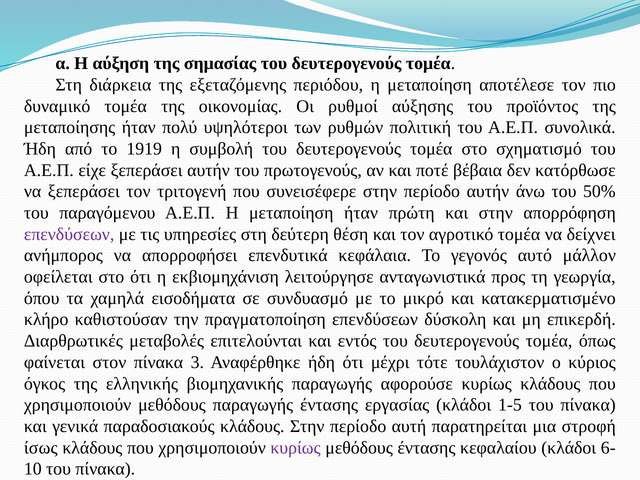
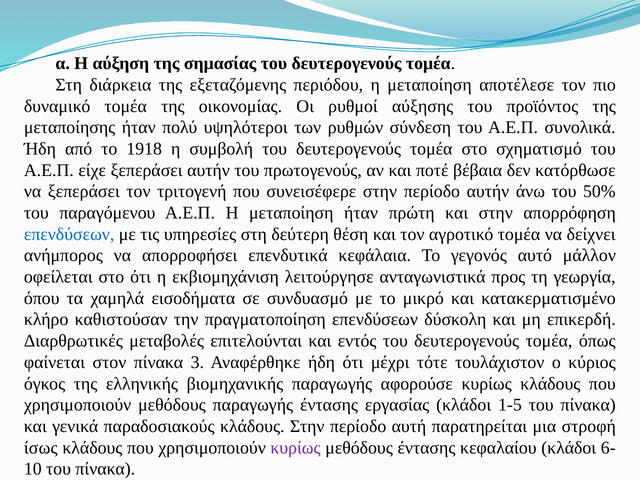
πολιτική: πολιτική -> σύνδεση
1919: 1919 -> 1918
επενδύσεων at (69, 234) colour: purple -> blue
